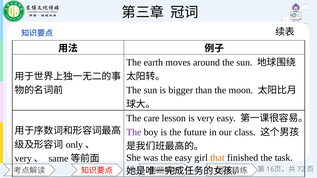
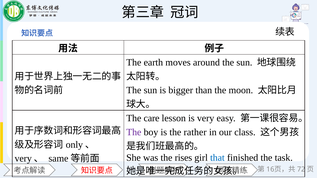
future: future -> rather
the easy: easy -> rises
that colour: orange -> blue
